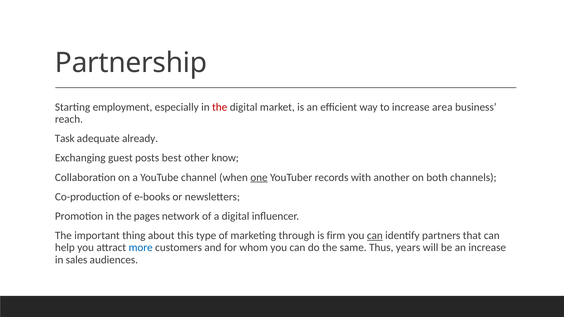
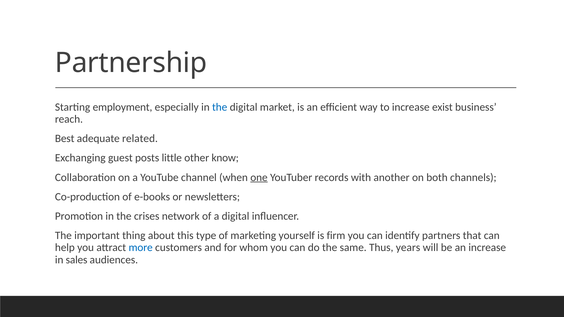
the at (220, 107) colour: red -> blue
area: area -> exist
Task: Task -> Best
already: already -> related
best: best -> little
pages: pages -> crises
through: through -> yourself
can at (375, 236) underline: present -> none
